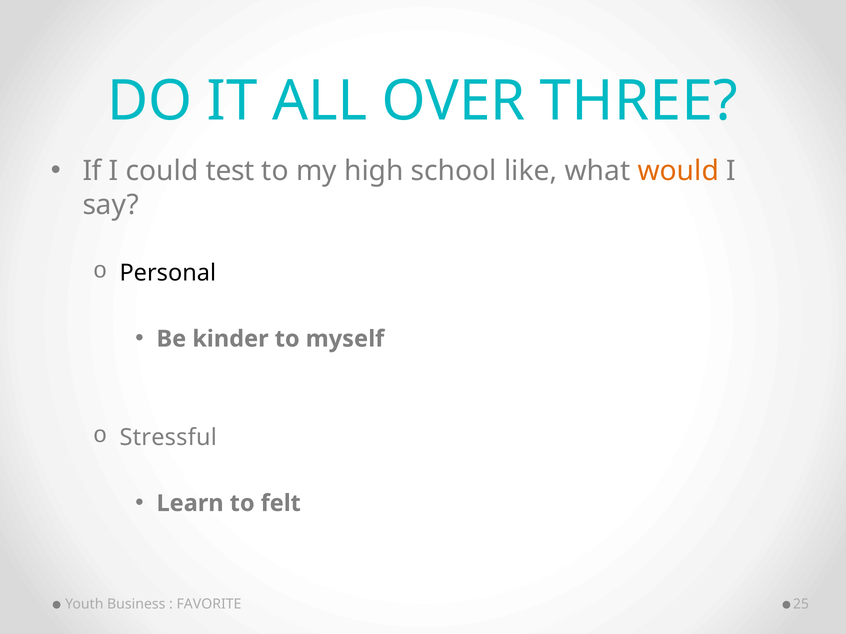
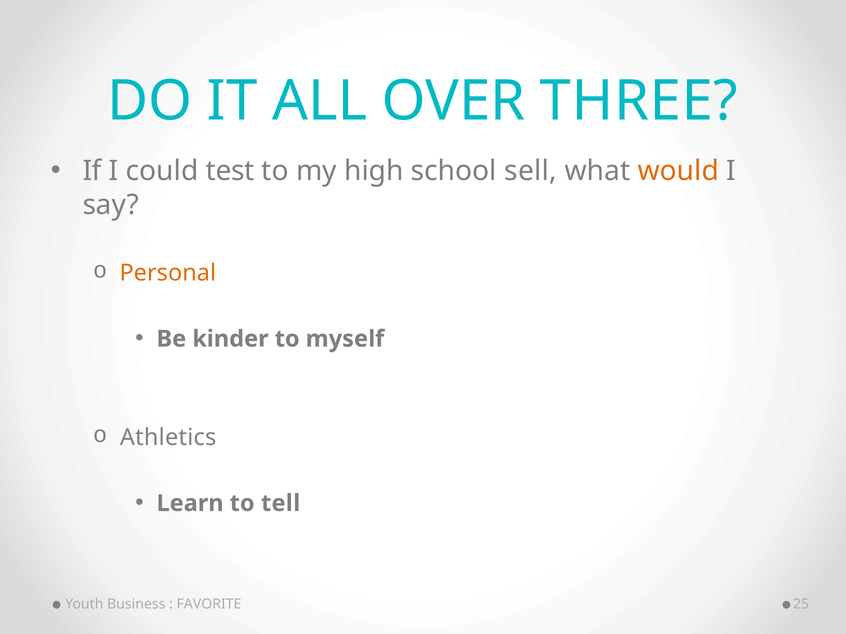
like: like -> sell
Personal colour: black -> orange
Stressful: Stressful -> Athletics
felt: felt -> tell
